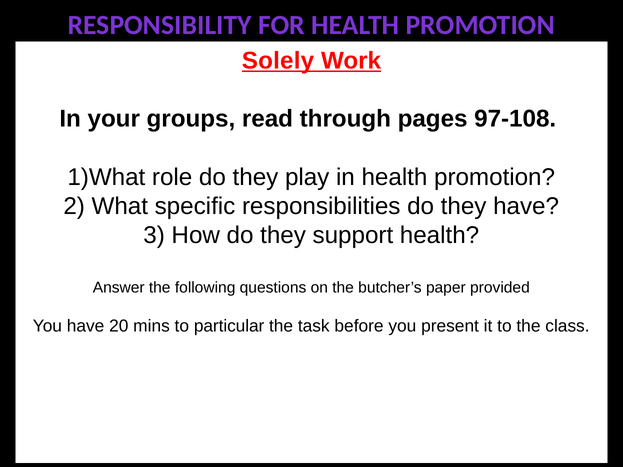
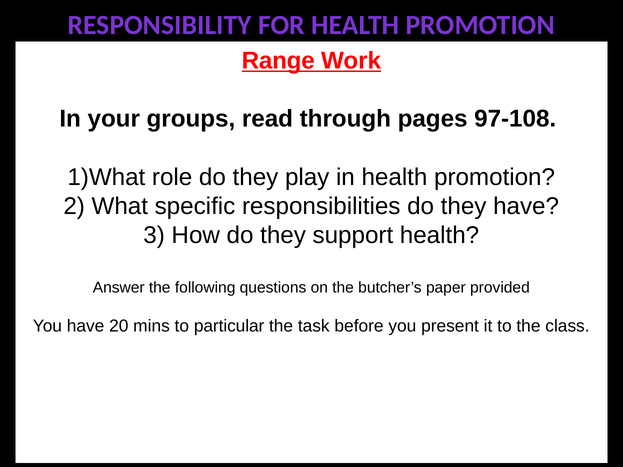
Solely: Solely -> Range
